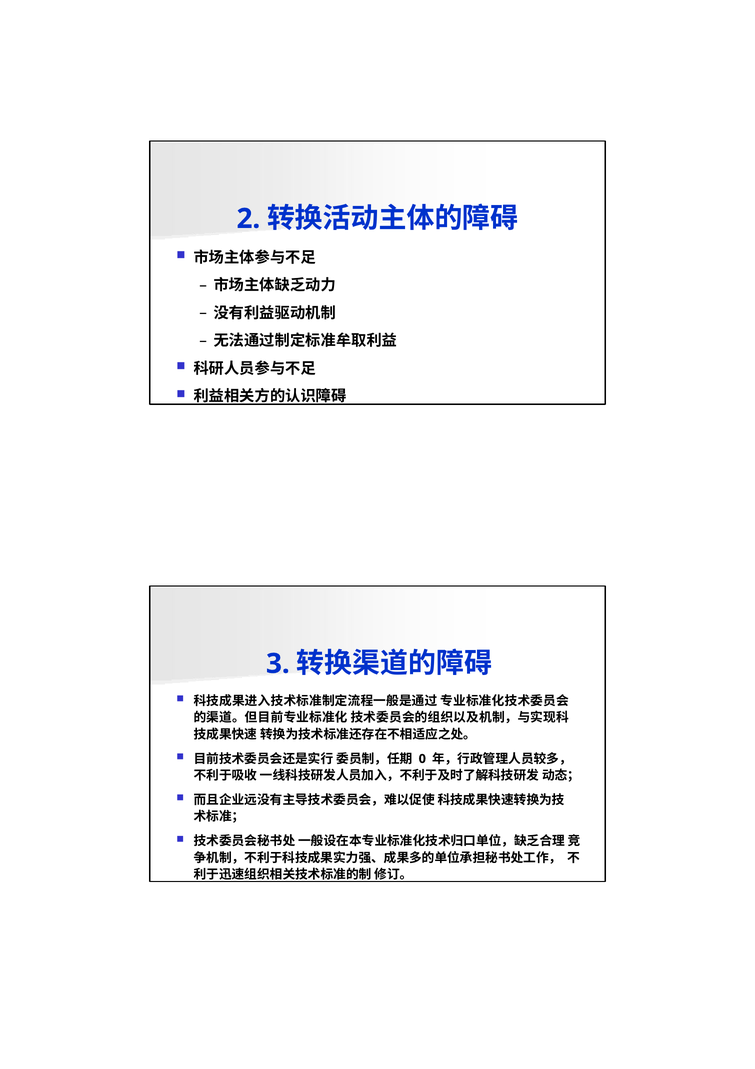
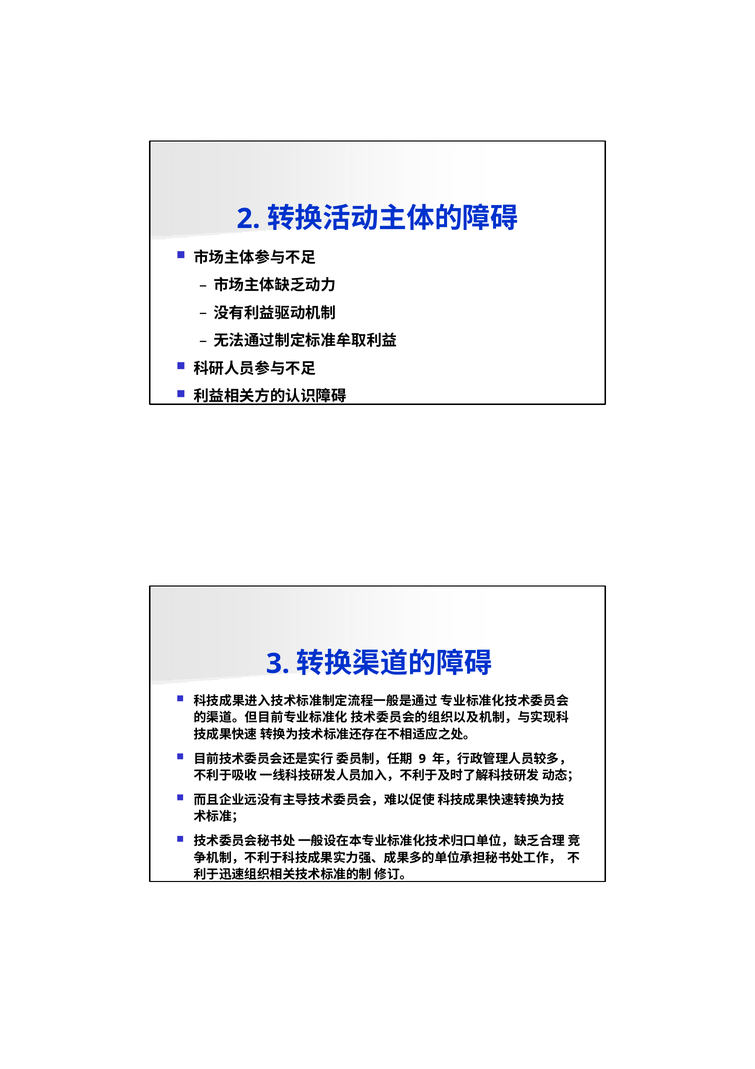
0: 0 -> 9
